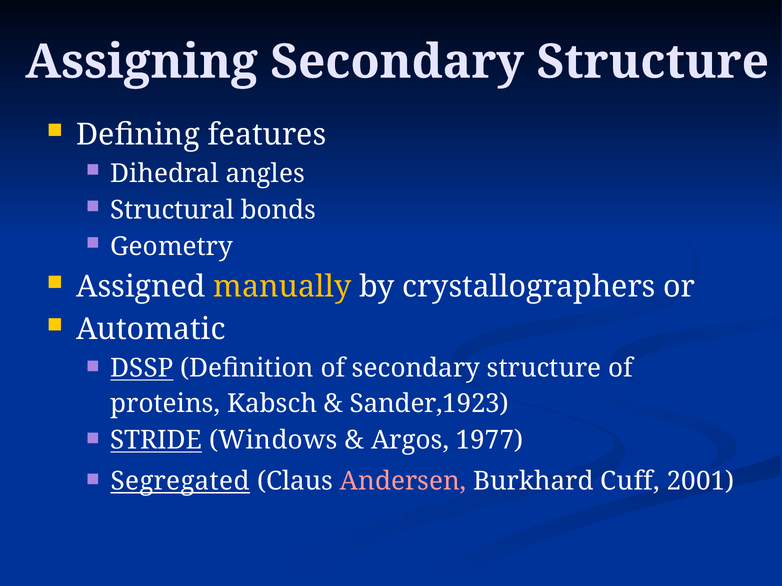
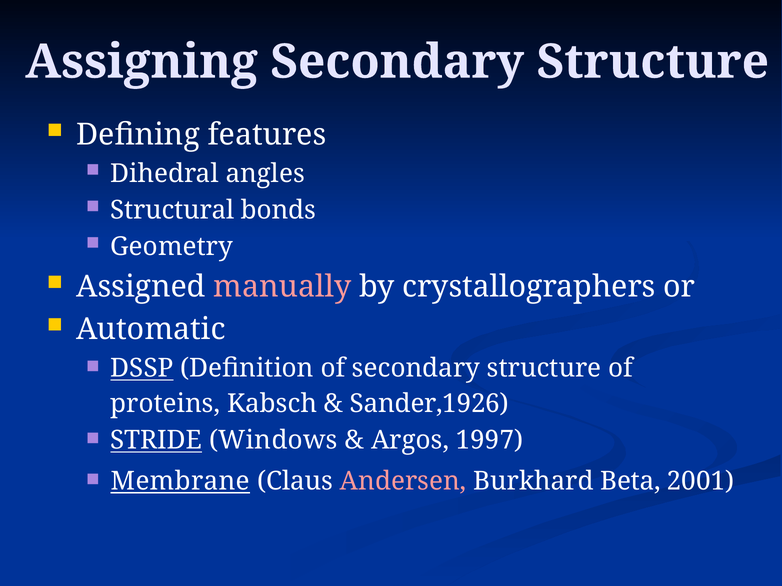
manually colour: yellow -> pink
Sander,1923: Sander,1923 -> Sander,1926
1977: 1977 -> 1997
Segregated: Segregated -> Membrane
Cuff: Cuff -> Beta
